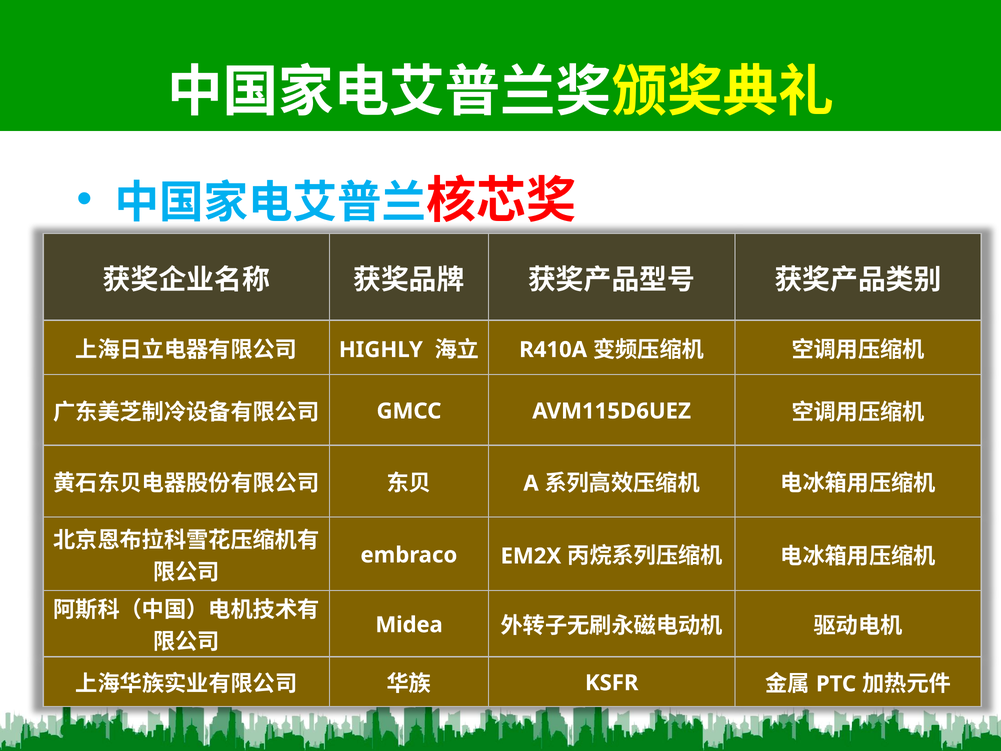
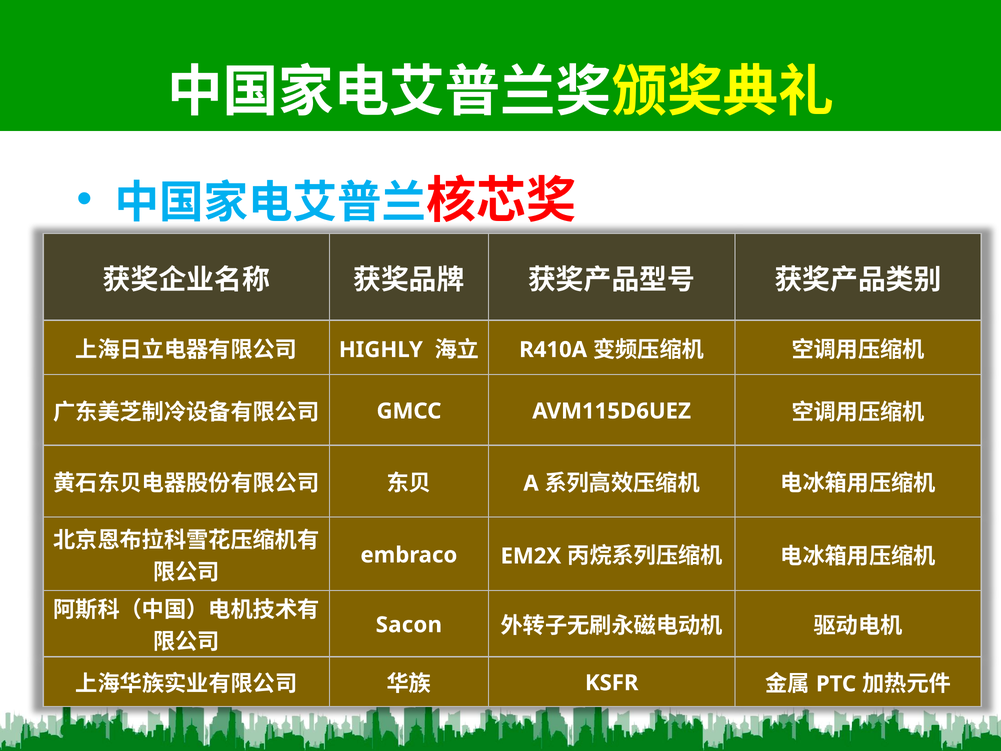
Midea: Midea -> Sacon
